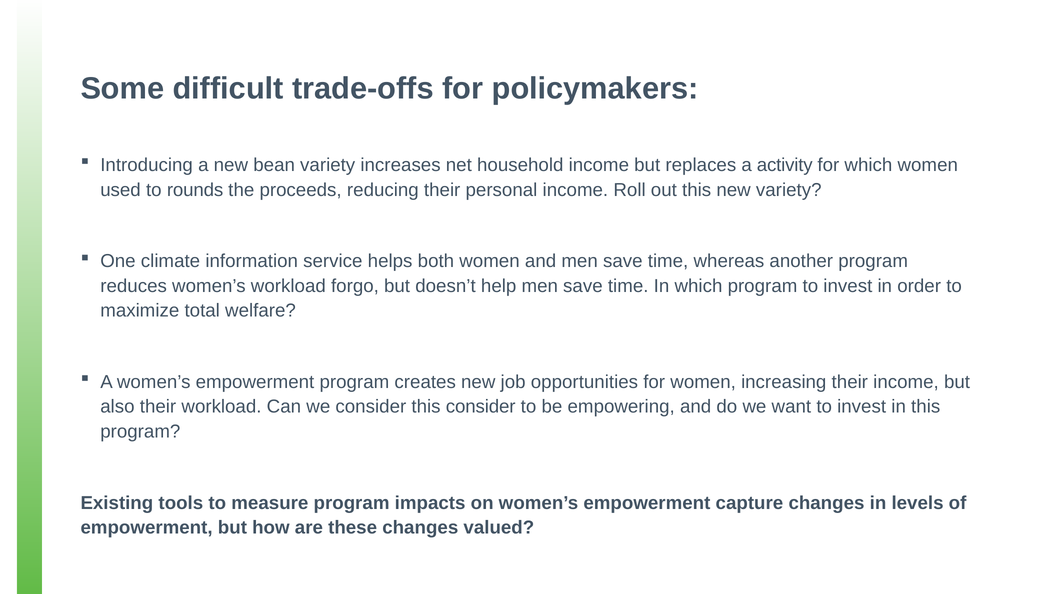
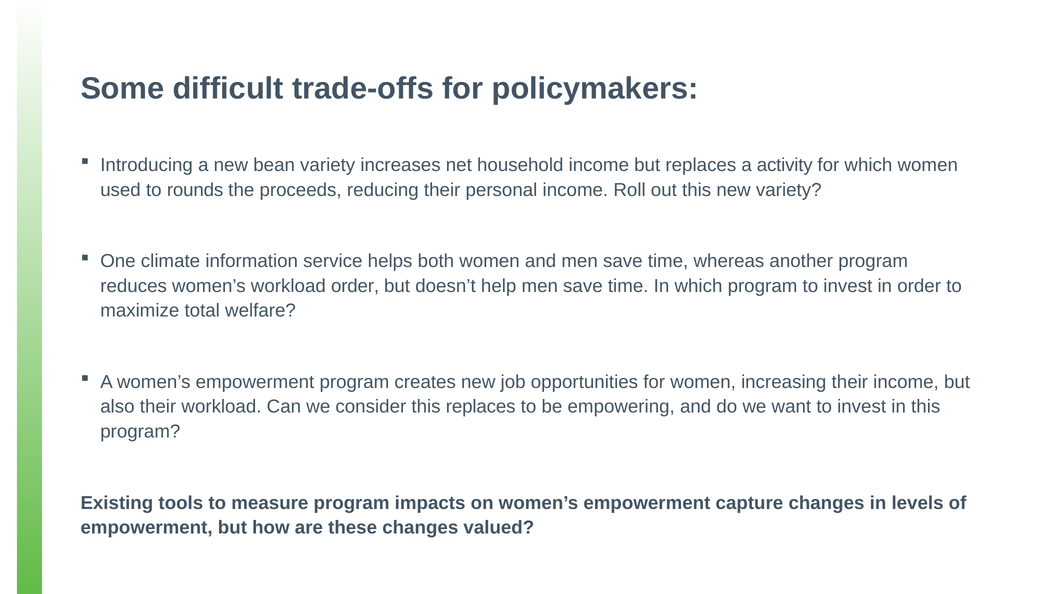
workload forgo: forgo -> order
this consider: consider -> replaces
